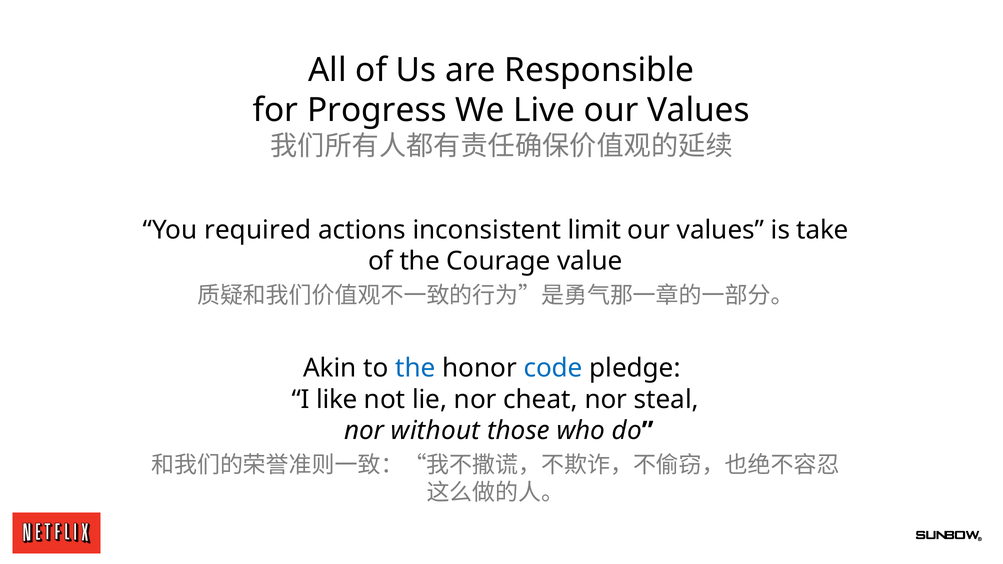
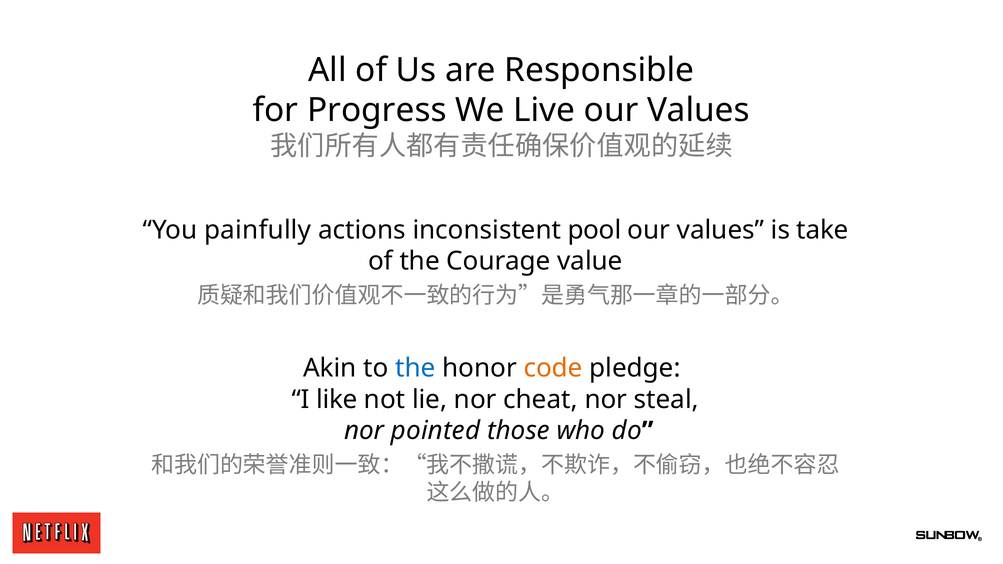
required: required -> painfully
limit: limit -> pool
code colour: blue -> orange
without: without -> pointed
